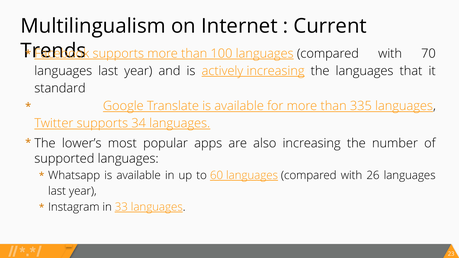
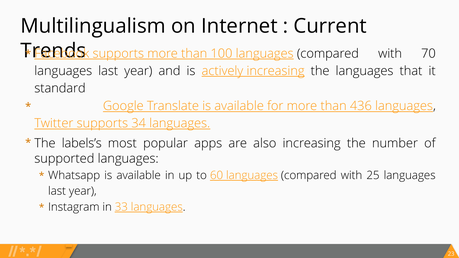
335: 335 -> 436
lower’s: lower’s -> labels’s
26: 26 -> 25
